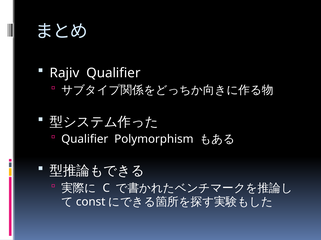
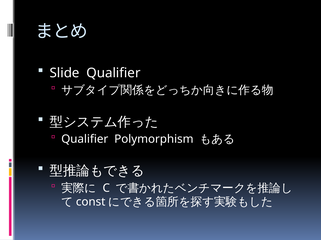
Rajiv: Rajiv -> Slide
